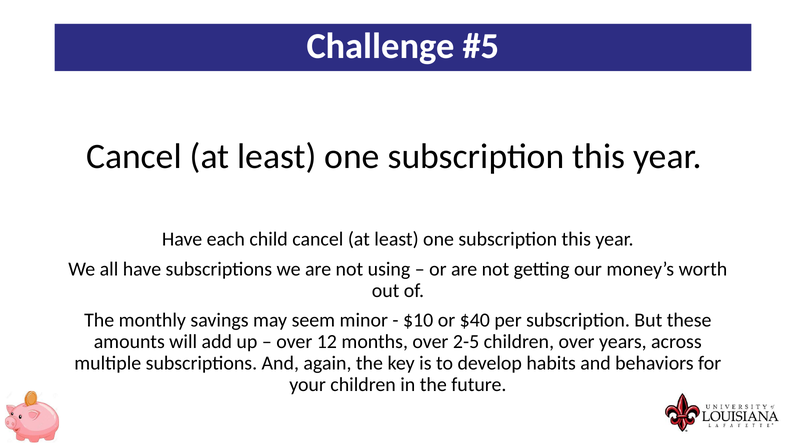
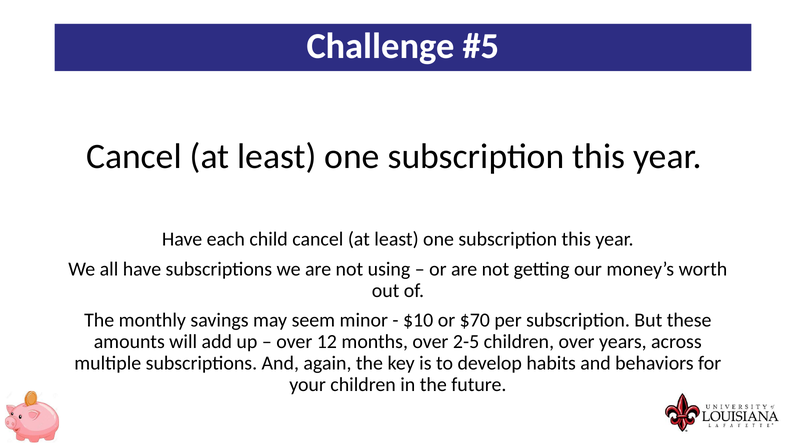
$40: $40 -> $70
